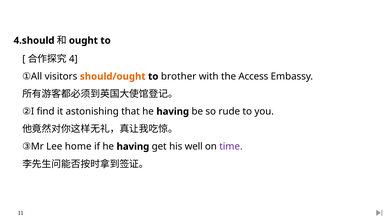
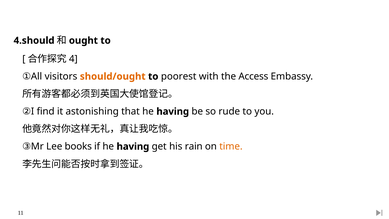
brother: brother -> poorest
home: home -> books
well: well -> rain
time colour: purple -> orange
